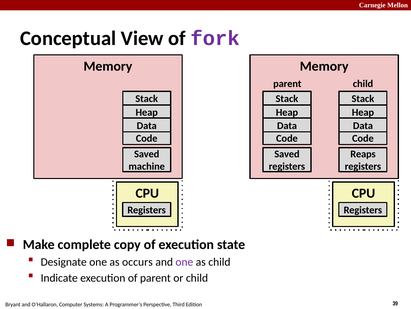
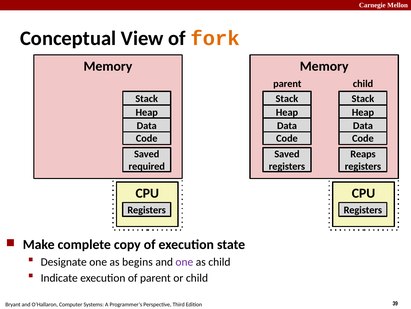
fork colour: purple -> orange
machine: machine -> required
occurs: occurs -> begins
